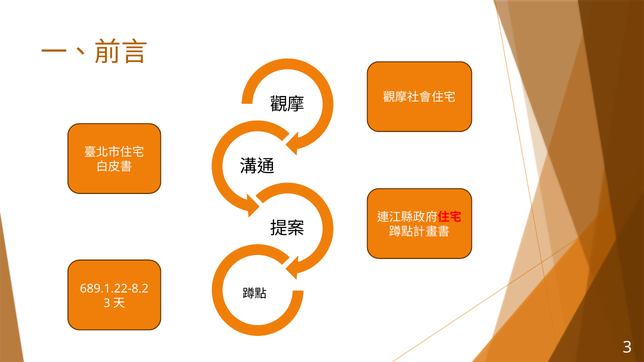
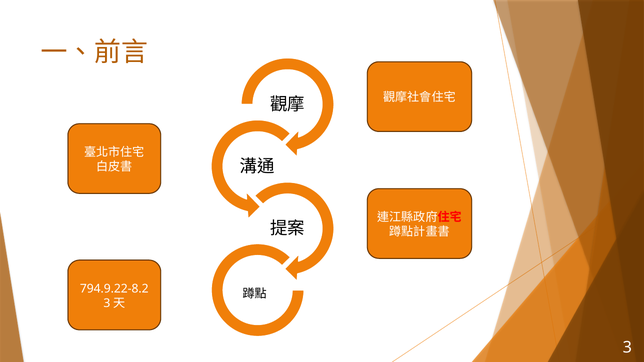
689.1.22-8.2: 689.1.22-8.2 -> 794.9.22-8.2
